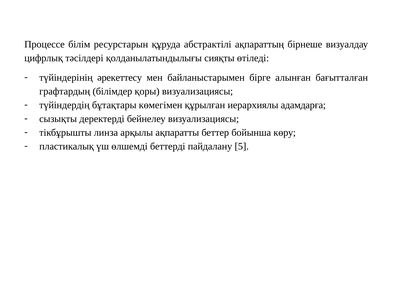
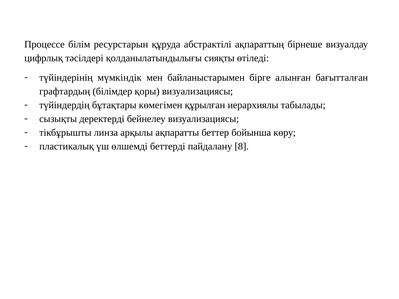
әрекеттесу: әрекеттесу -> мүмкіндік
адамдарға: адамдарға -> табылады
5: 5 -> 8
